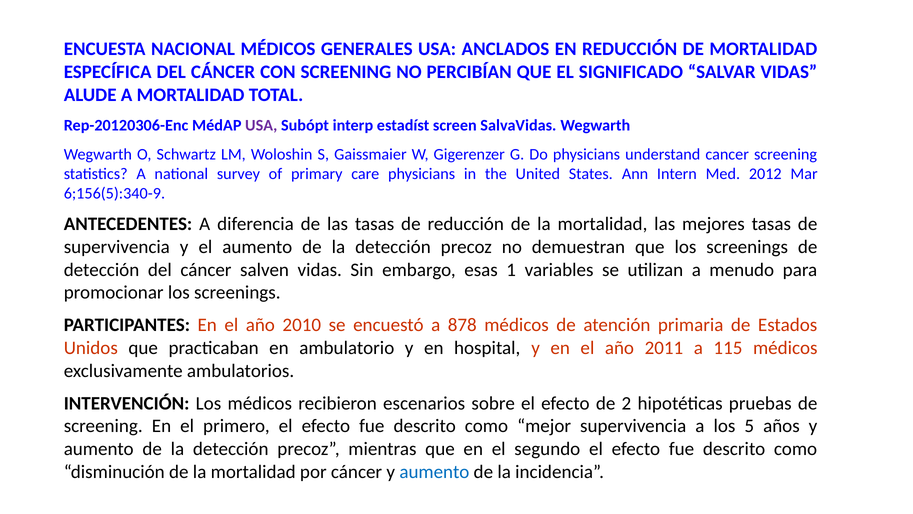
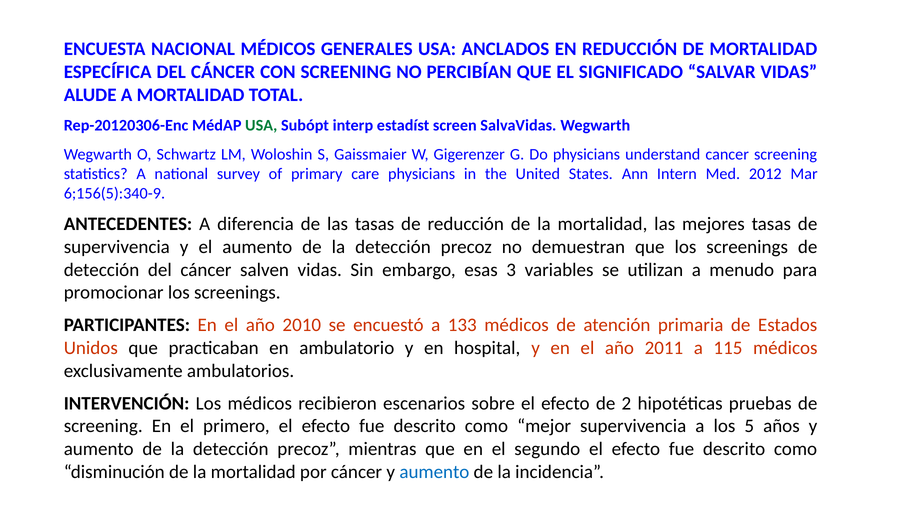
USA at (261, 125) colour: purple -> green
1: 1 -> 3
878: 878 -> 133
